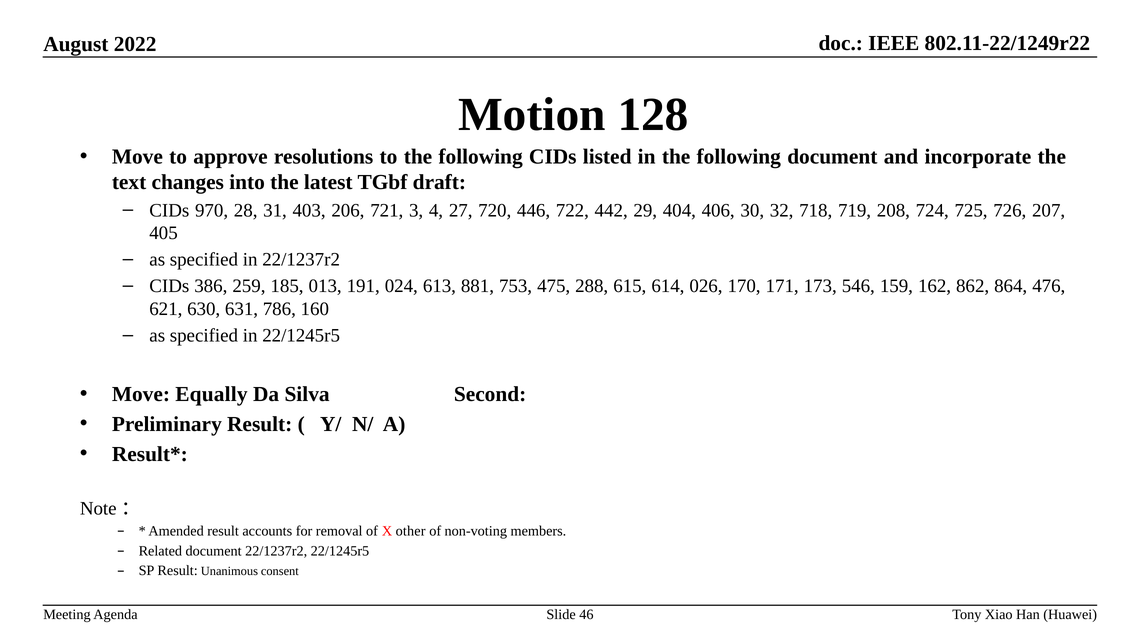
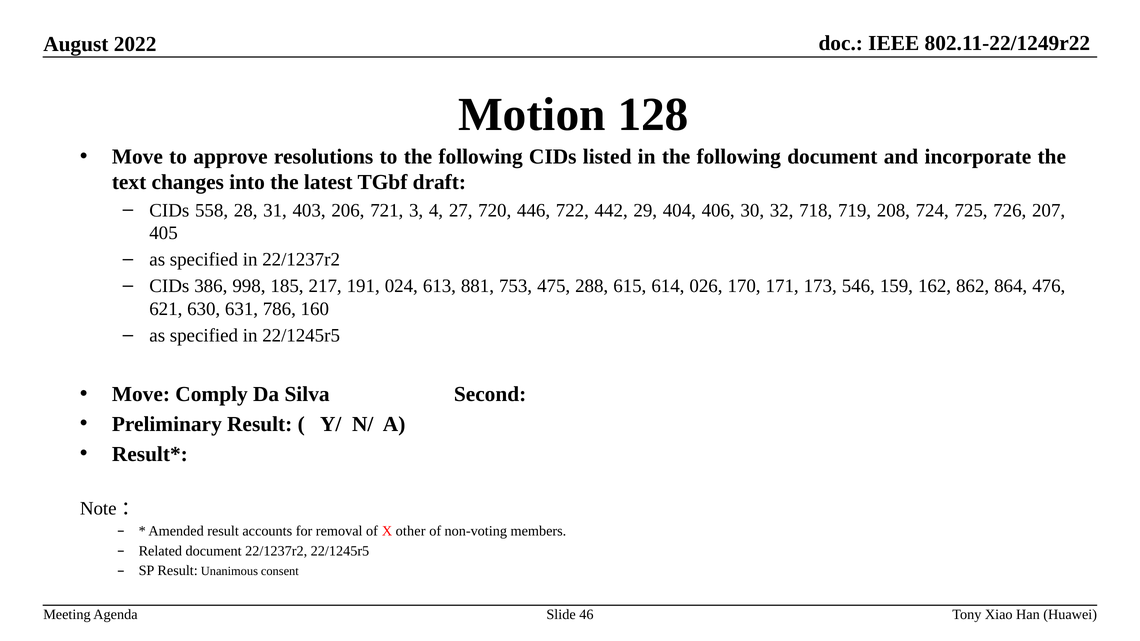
970: 970 -> 558
259: 259 -> 998
013: 013 -> 217
Equally: Equally -> Comply
